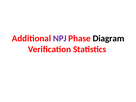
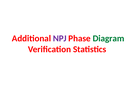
Diagram colour: black -> green
